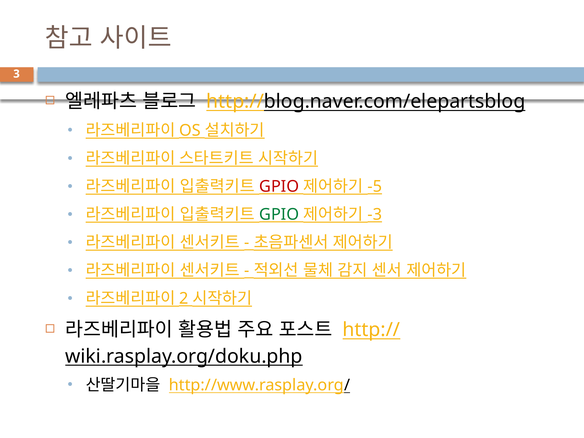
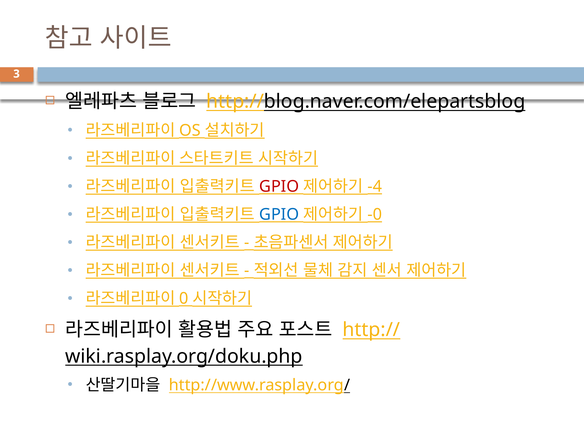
-5: -5 -> -4
GPIO at (279, 214) colour: green -> blue
-3: -3 -> -0
2: 2 -> 0
